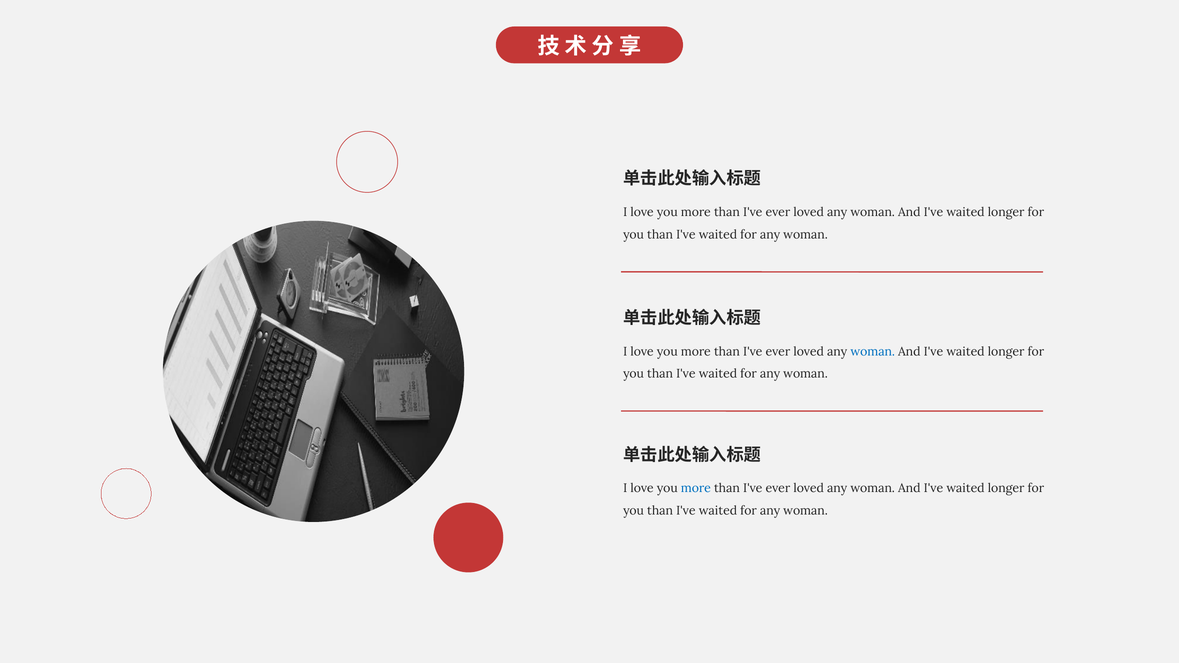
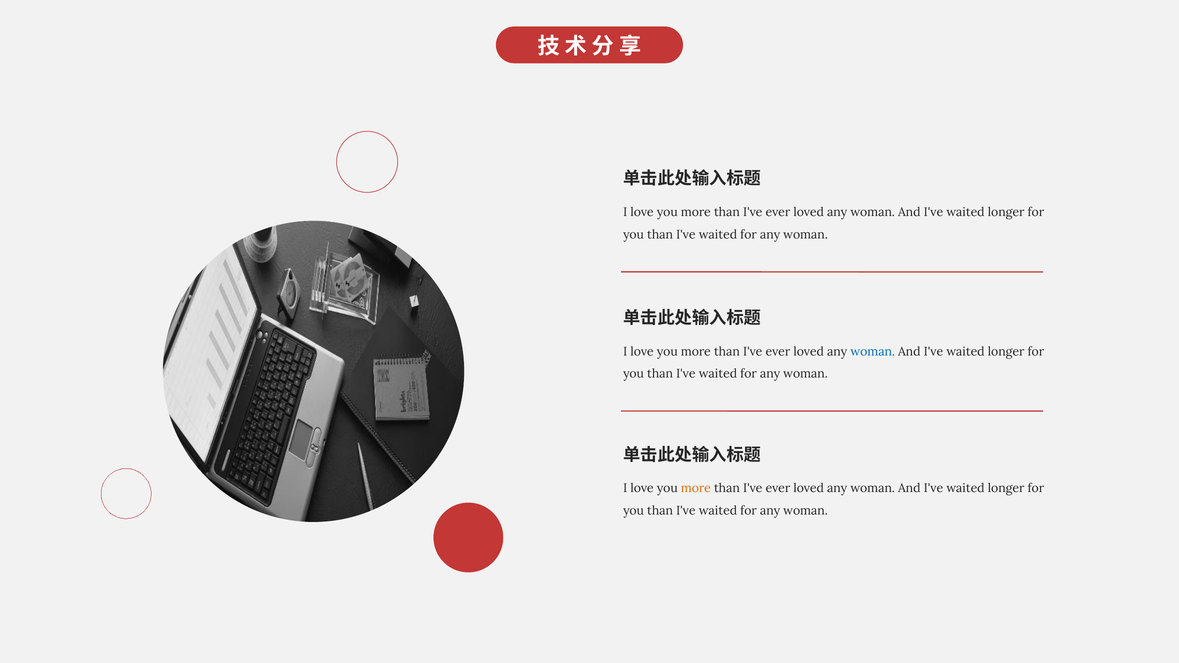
more at (696, 489) colour: blue -> orange
